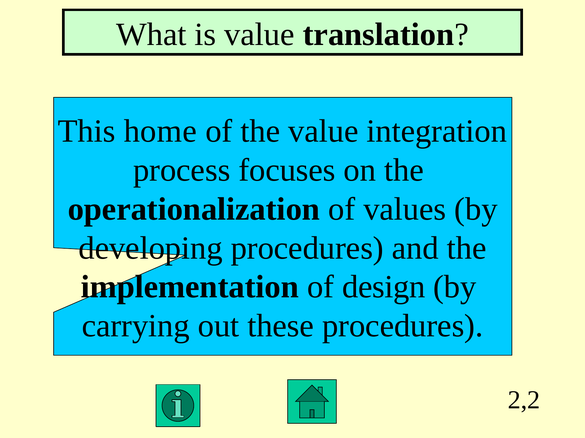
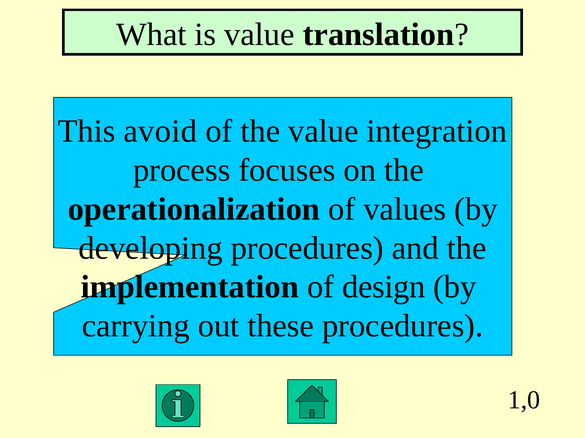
home: home -> avoid
2,2: 2,2 -> 1,0
